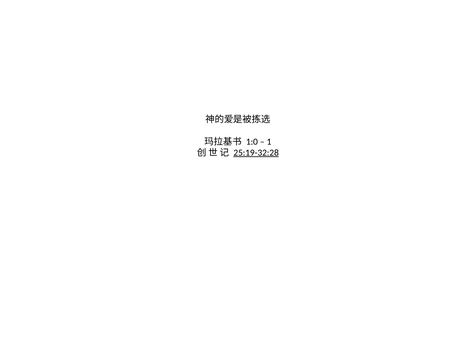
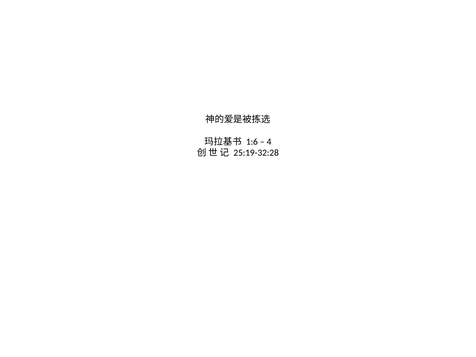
1:0: 1:0 -> 1:6
1: 1 -> 4
25:19-32:28 underline: present -> none
